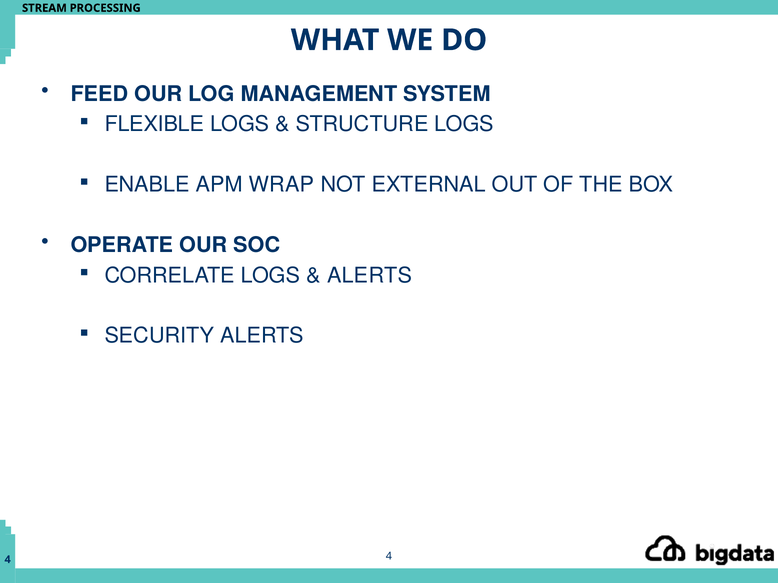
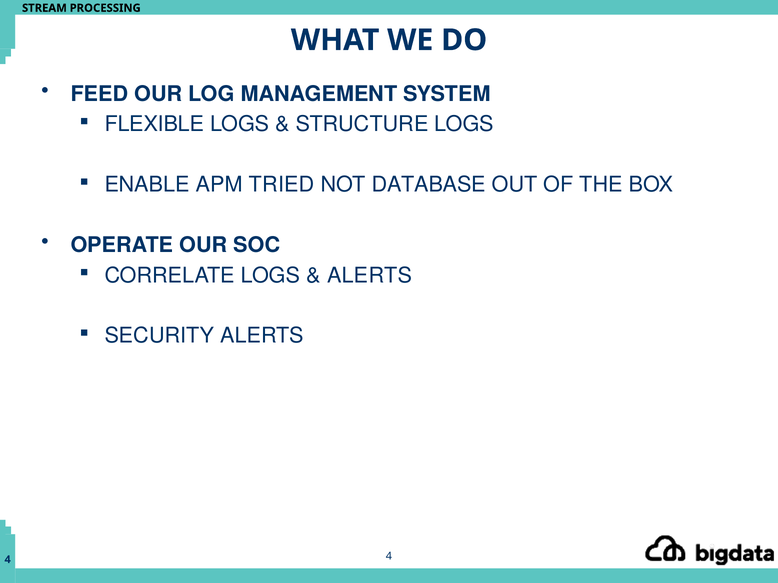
WRAP: WRAP -> TRIED
EXTERNAL: EXTERNAL -> DATABASE
